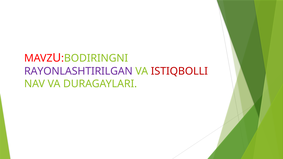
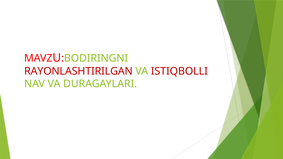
RAYONLASHTIRILGAN colour: purple -> red
